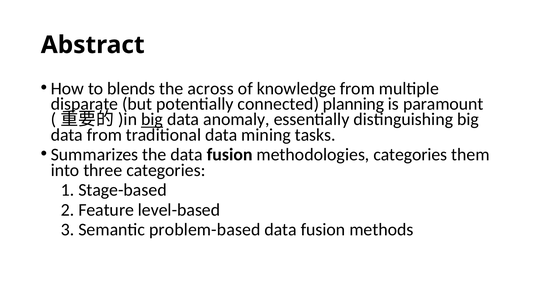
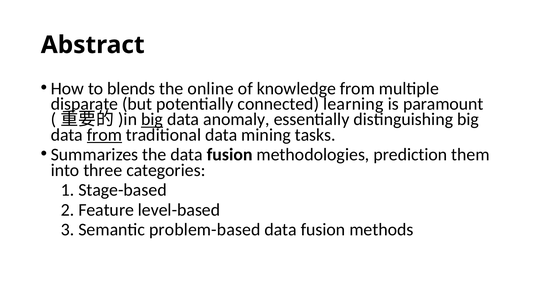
across: across -> online
planning: planning -> learning
from at (104, 135) underline: none -> present
methodologies categories: categories -> prediction
